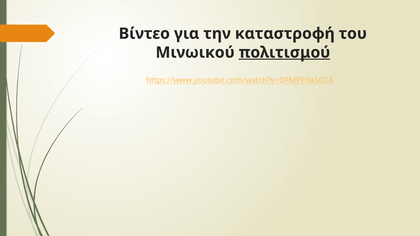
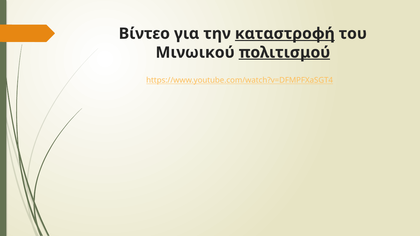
καταστροφή underline: none -> present
